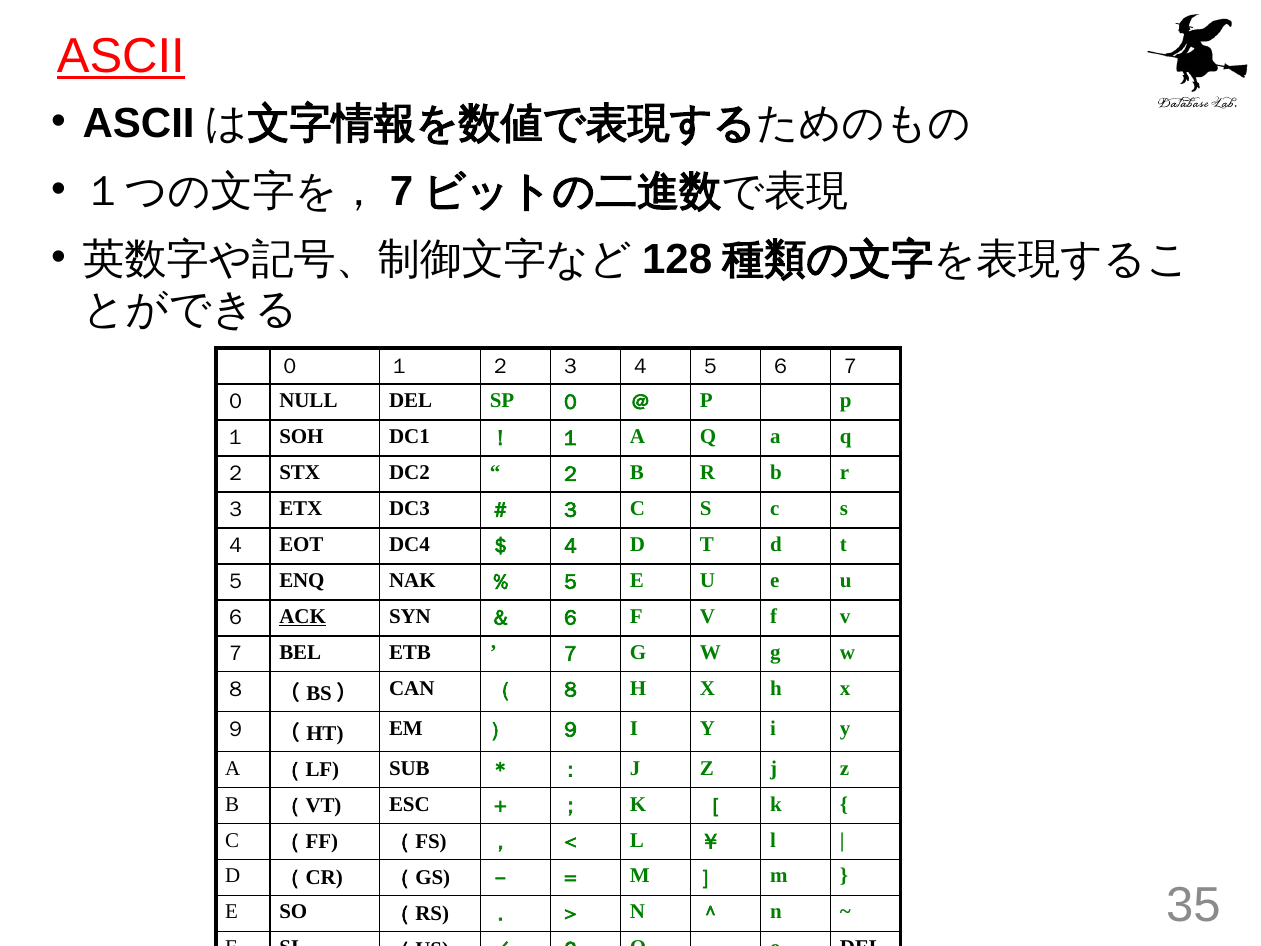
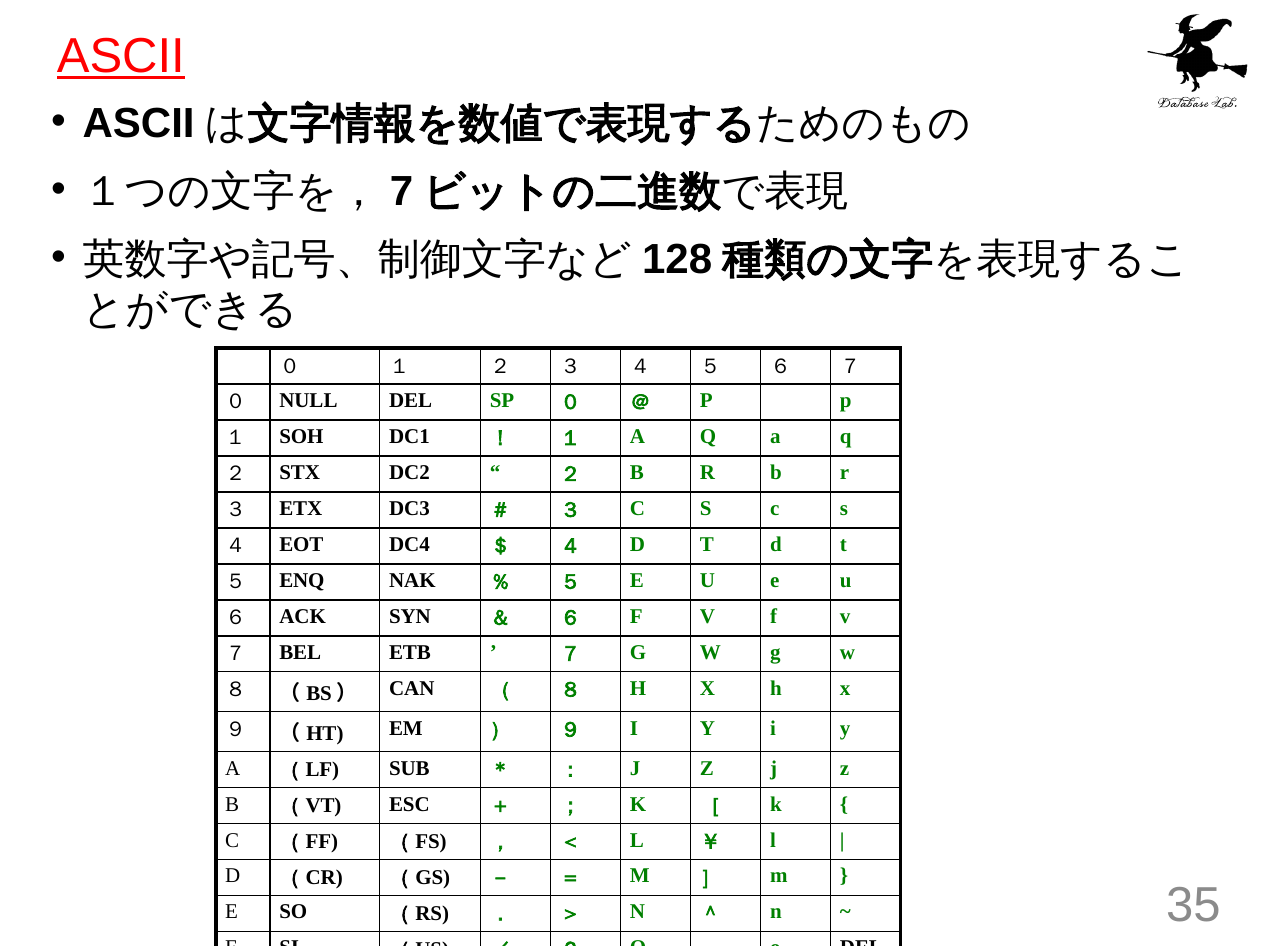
ACK underline: present -> none
